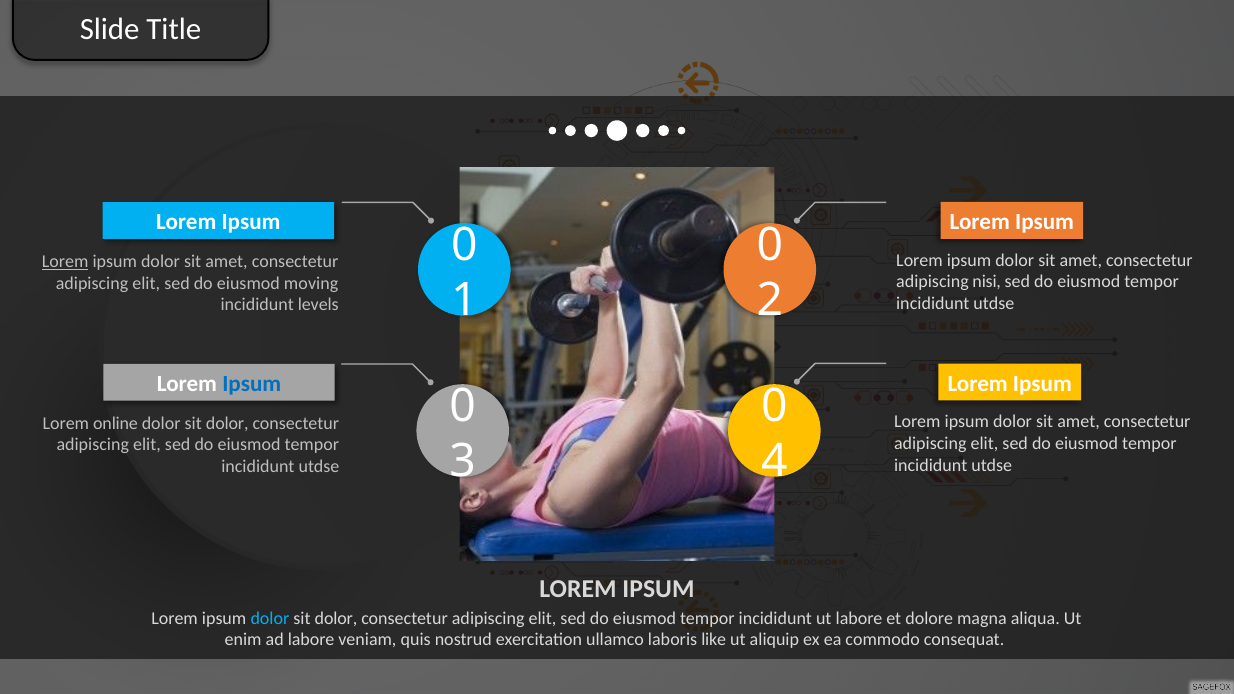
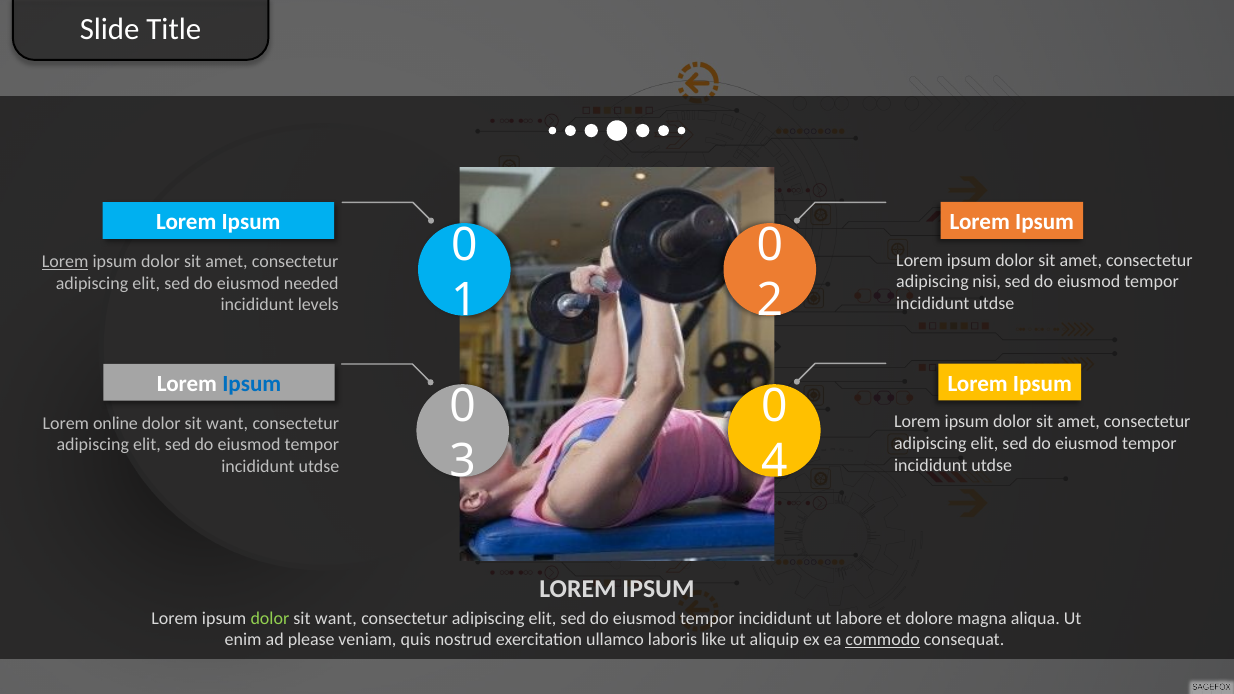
moving: moving -> needed
dolor at (227, 423): dolor -> want
dolor at (270, 618) colour: light blue -> light green
dolor at (336, 618): dolor -> want
ad labore: labore -> please
commodo underline: none -> present
